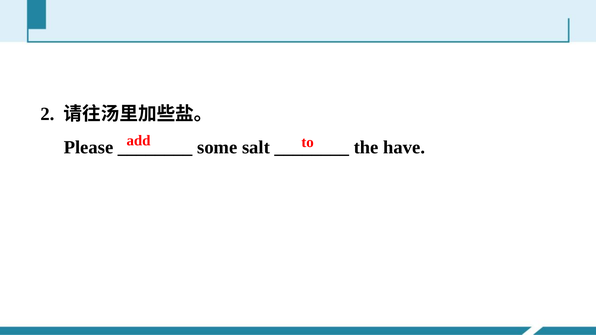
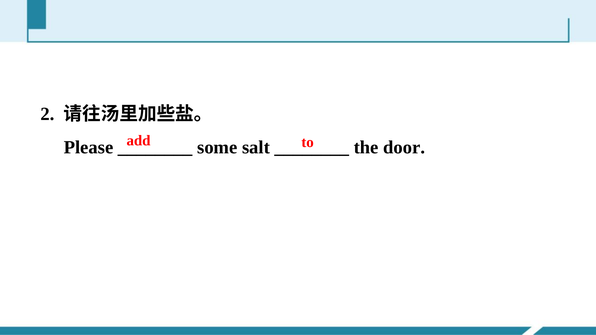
have: have -> door
